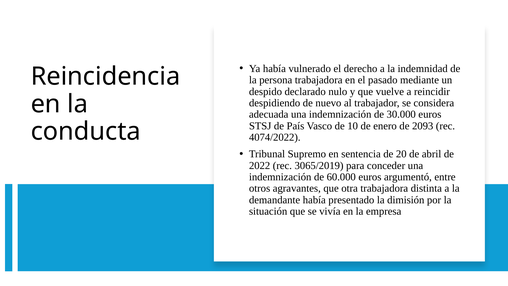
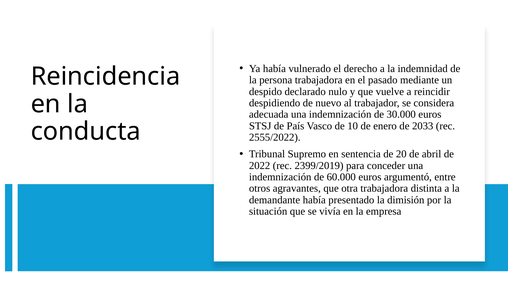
2093: 2093 -> 2033
4074/2022: 4074/2022 -> 2555/2022
3065/2019: 3065/2019 -> 2399/2019
